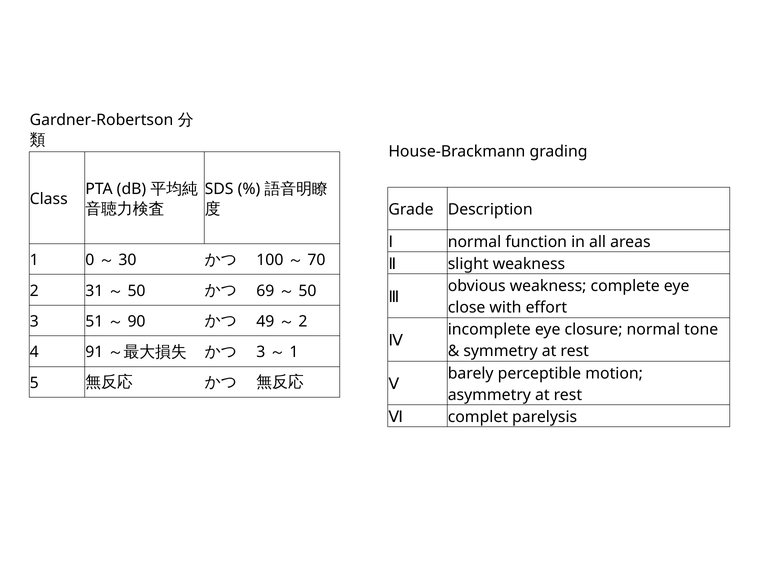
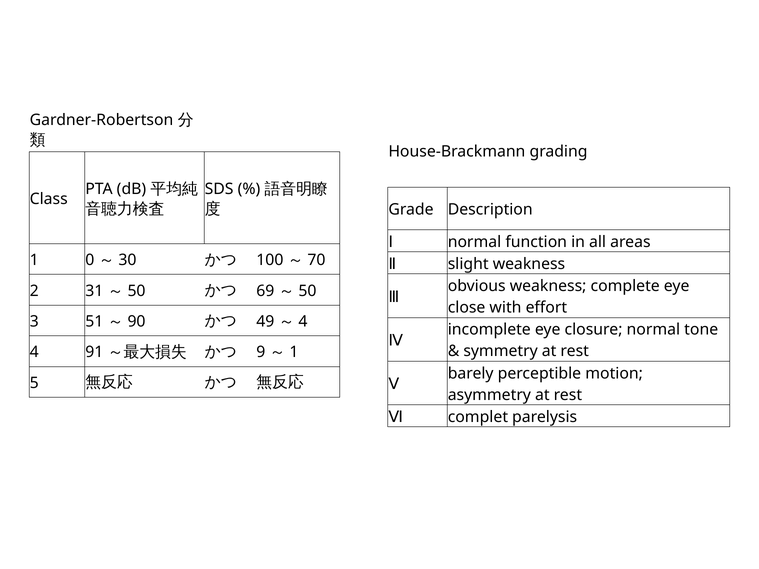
2 at (303, 322): 2 -> 4
3 at (261, 352): 3 -> 9
